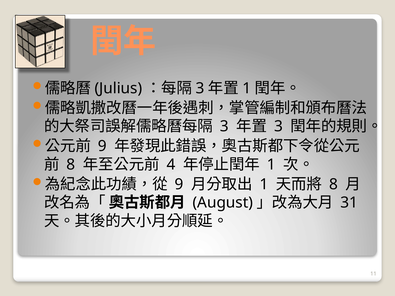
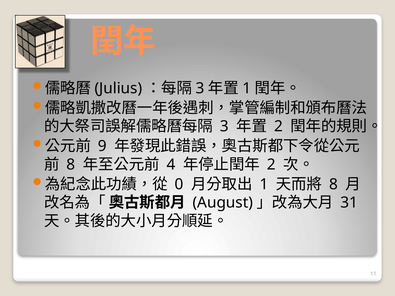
3 at (278, 126): 3 -> 2
1 at (271, 165): 1 -> 2
9 at (179, 184): 9 -> 0
